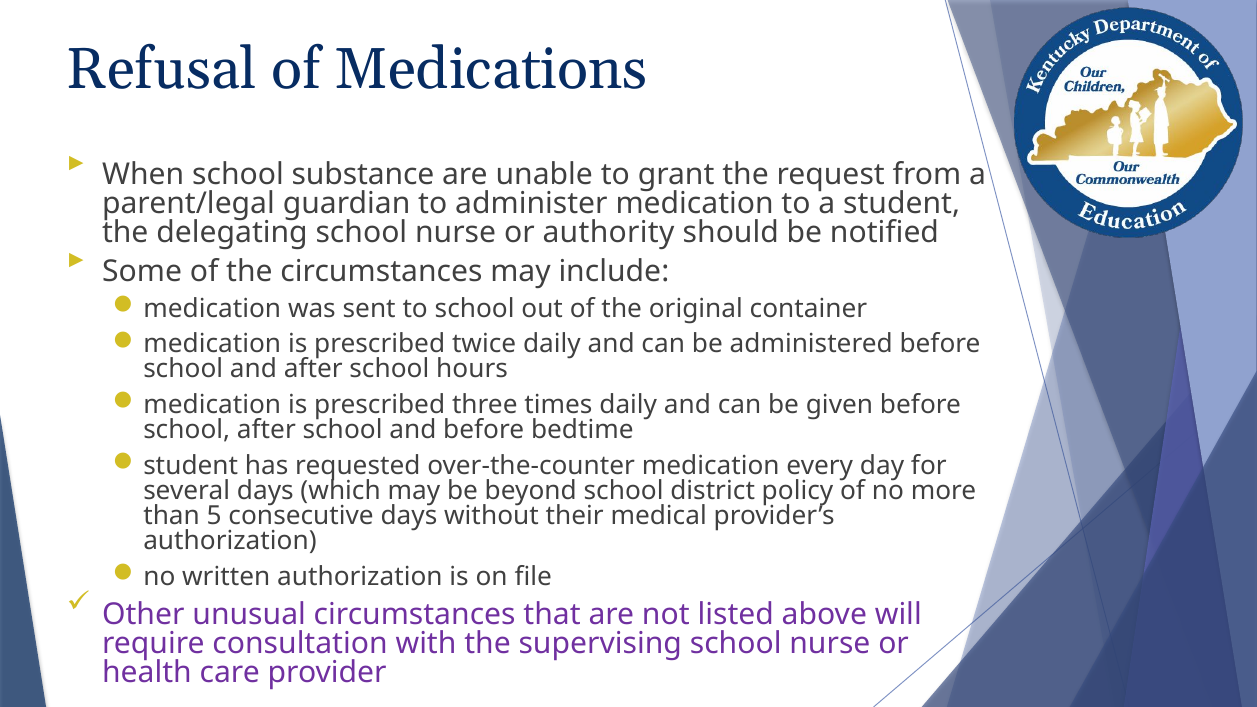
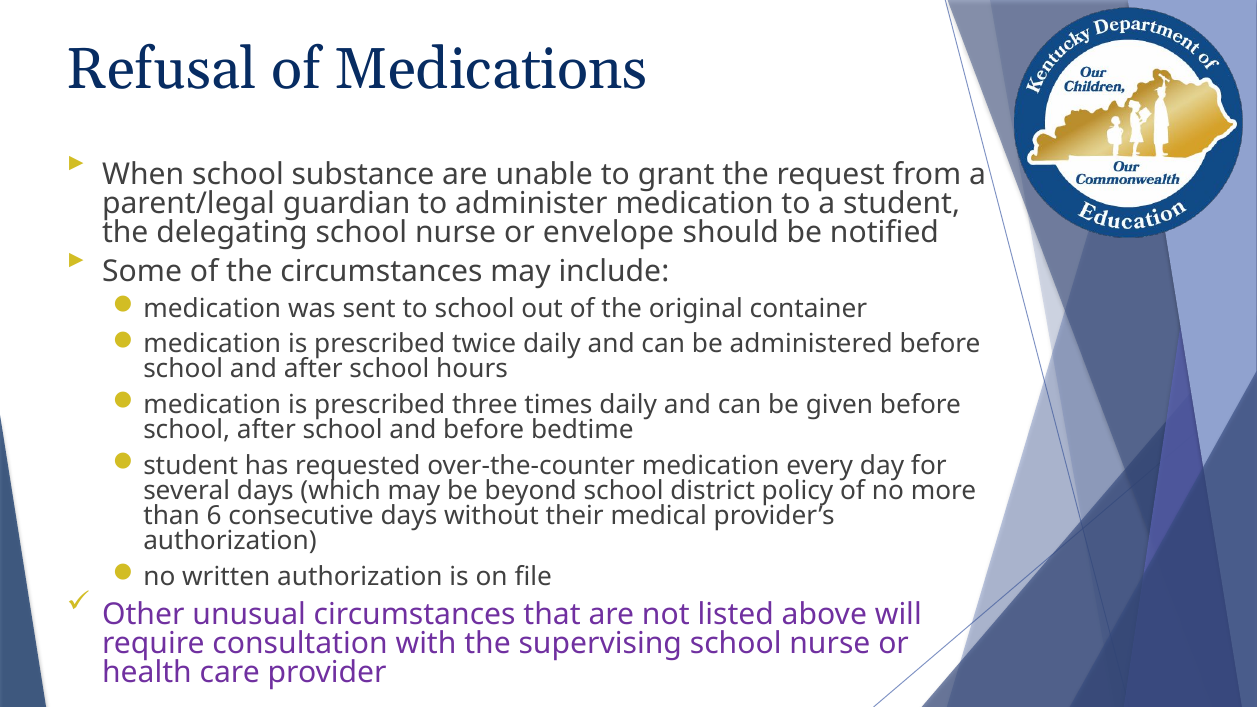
authority: authority -> envelope
5: 5 -> 6
